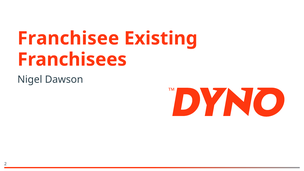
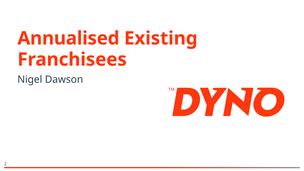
Franchisee: Franchisee -> Annualised
